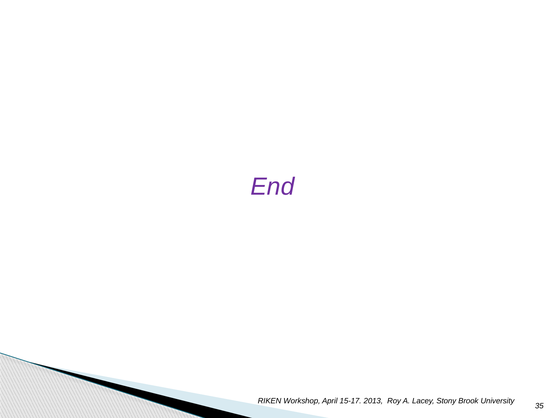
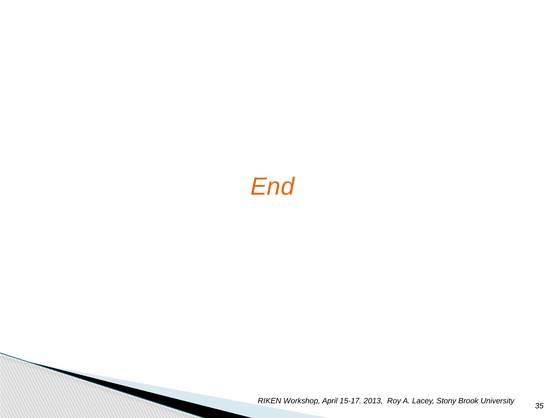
End colour: purple -> orange
